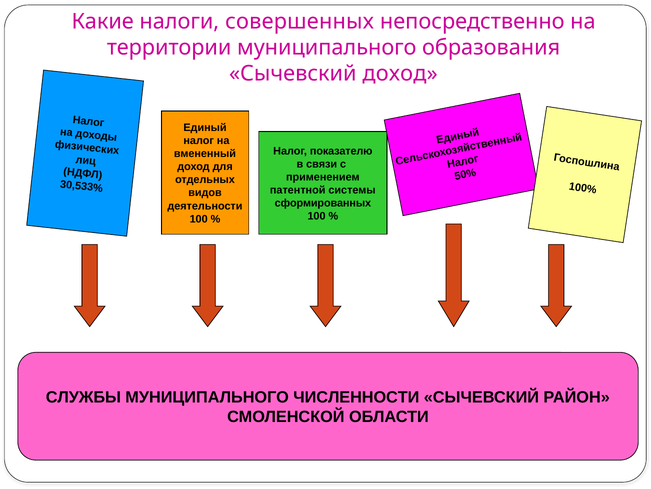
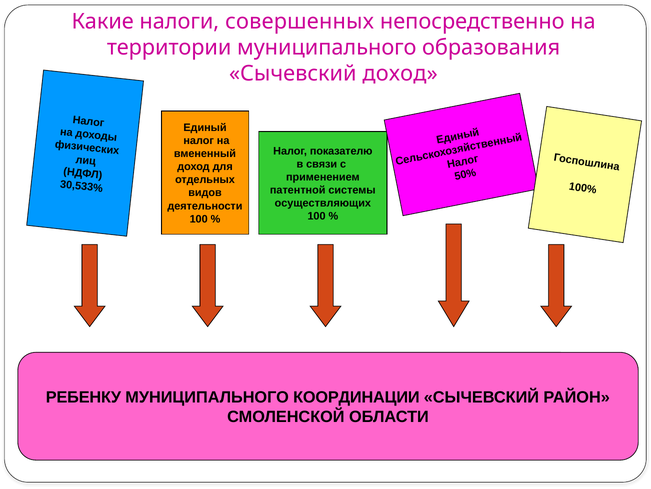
сформированных: сформированных -> осуществляющих
СЛУЖБЫ: СЛУЖБЫ -> РЕБЕНКУ
ЧИСЛЕННОСТИ: ЧИСЛЕННОСТИ -> КООРДИНАЦИИ
